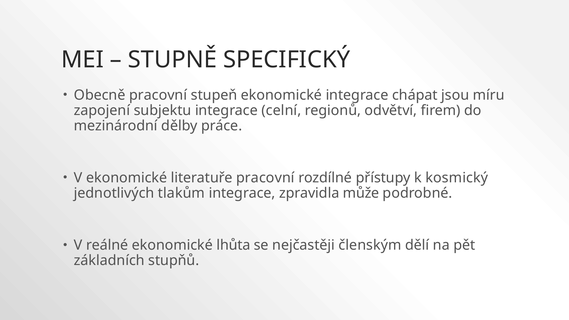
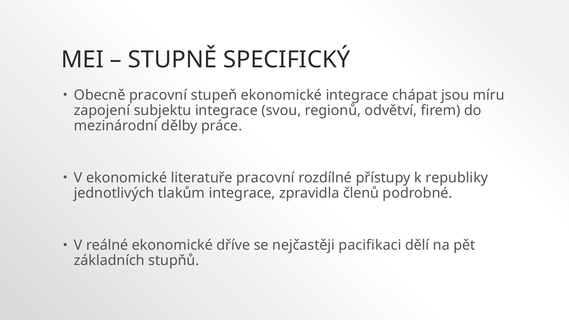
celní: celní -> svou
kosmický: kosmický -> republiky
může: může -> členů
lhůta: lhůta -> dříve
členským: členským -> pacifikaci
